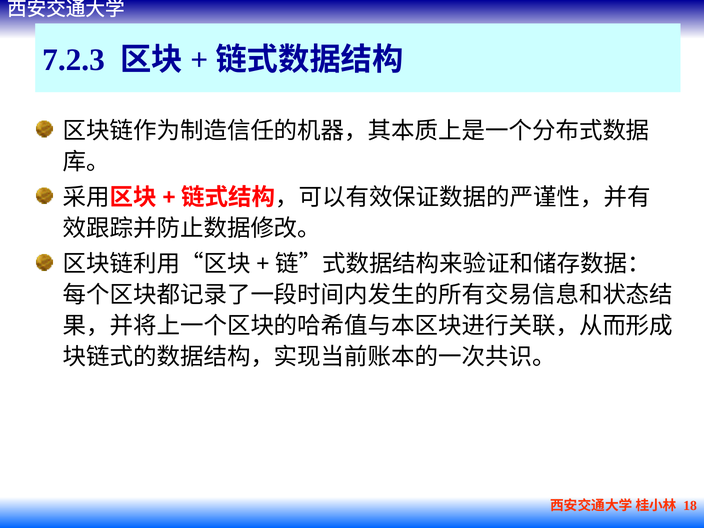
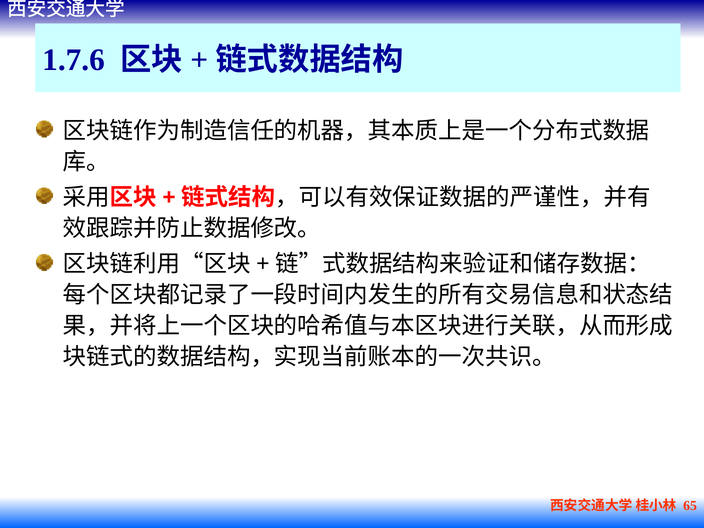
7.2.3: 7.2.3 -> 1.7.6
18: 18 -> 65
